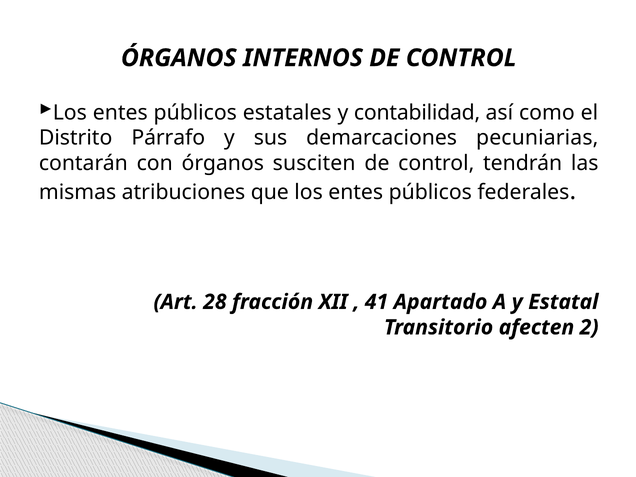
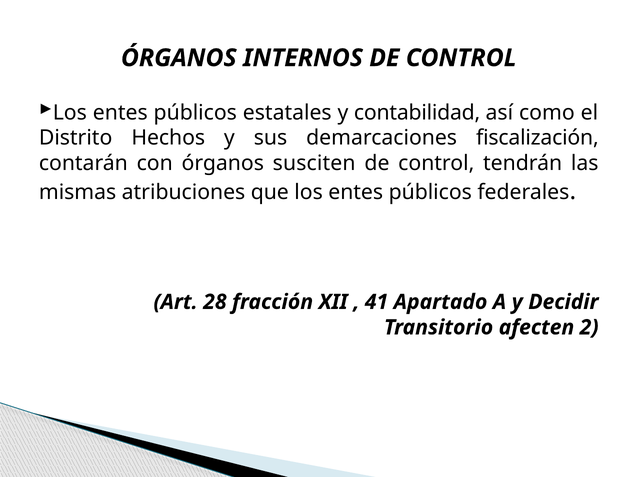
Párrafo: Párrafo -> Hechos
pecuniarias: pecuniarias -> fiscalización
Estatal: Estatal -> Decidir
